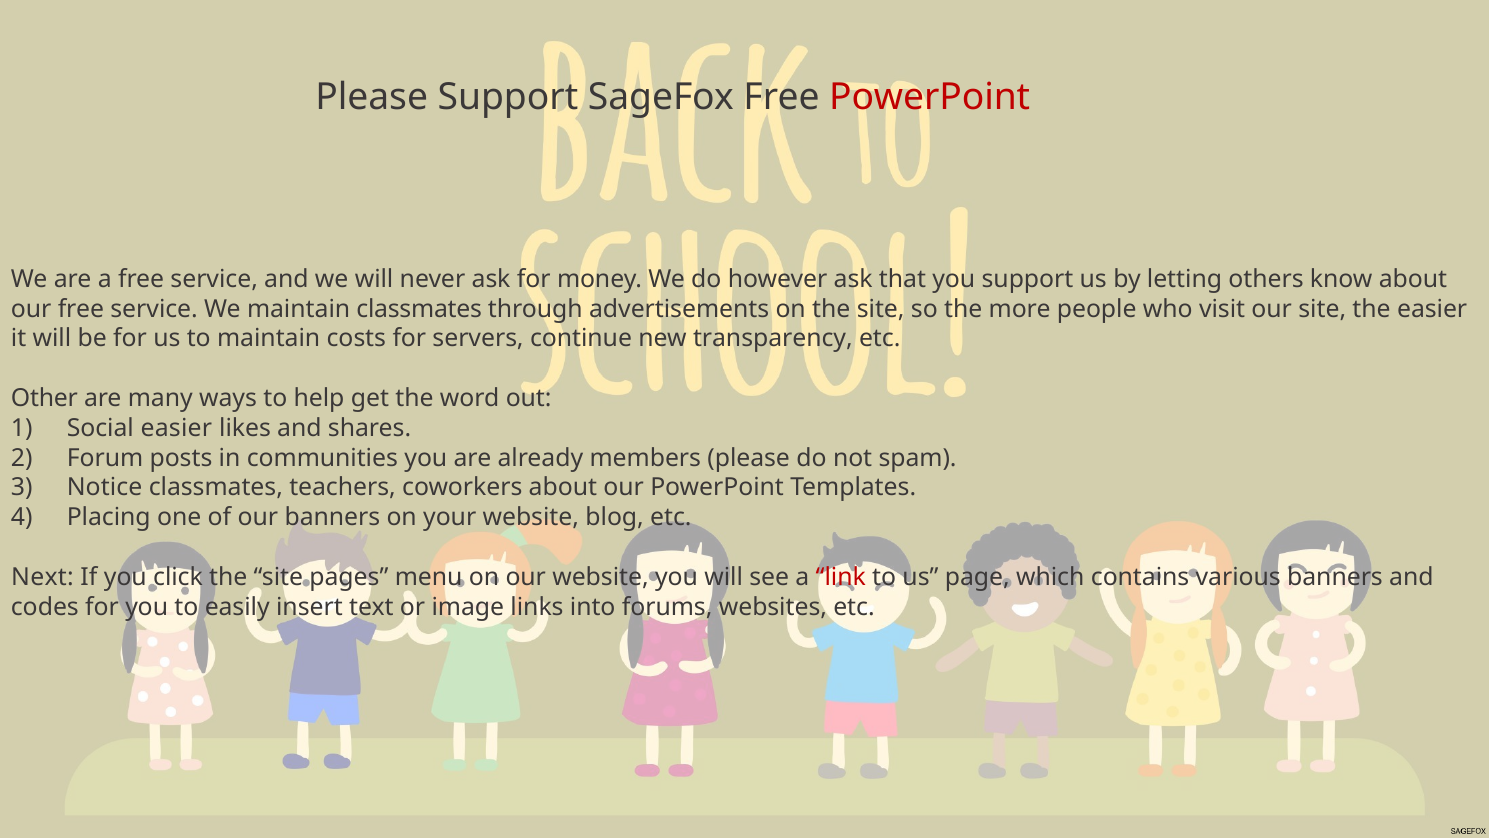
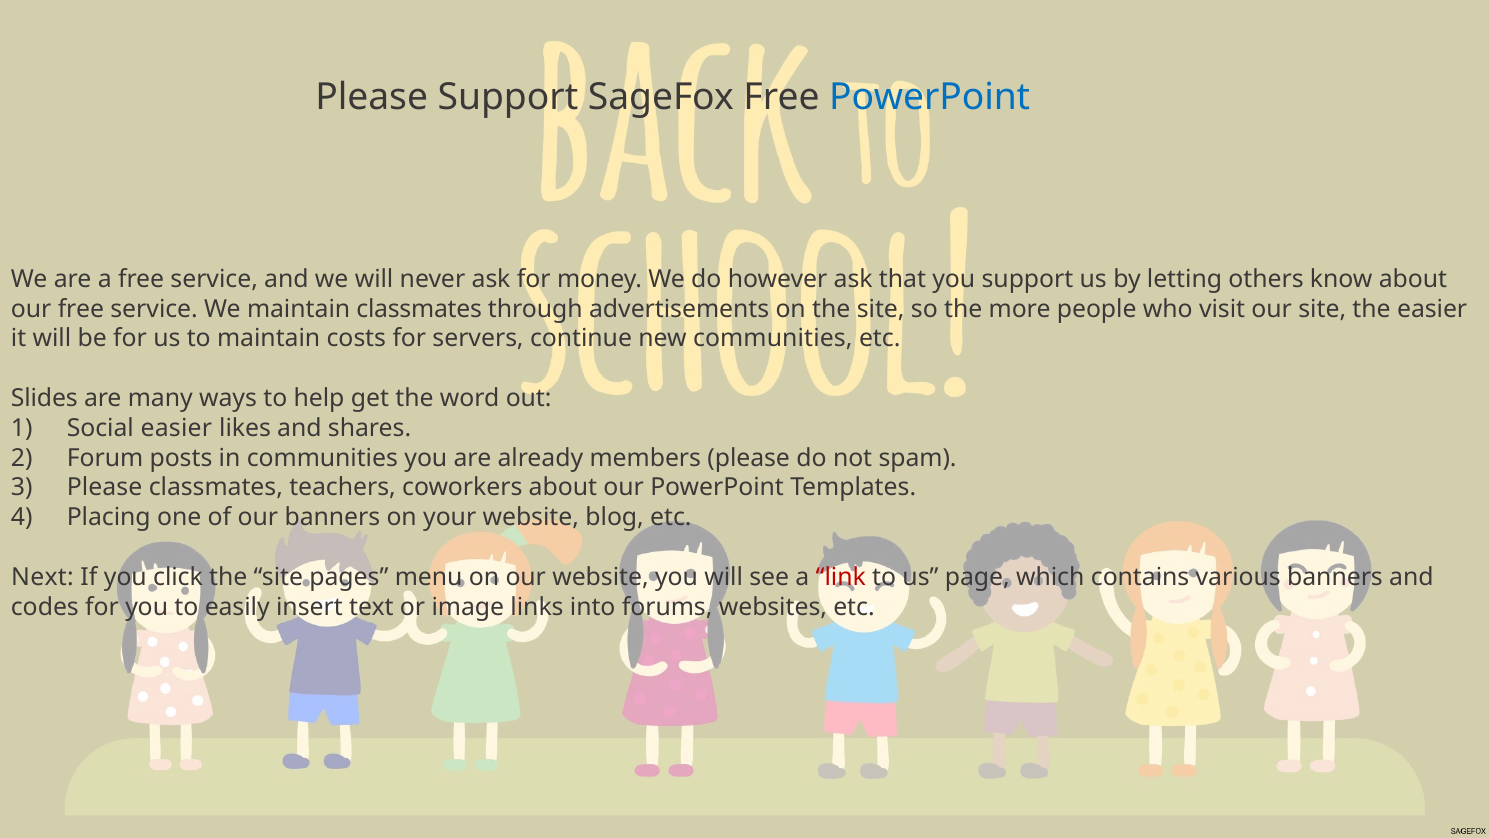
PowerPoint at (930, 98) colour: red -> blue
new transparency: transparency -> communities
Other: Other -> Slides
Notice at (105, 487): Notice -> Please
